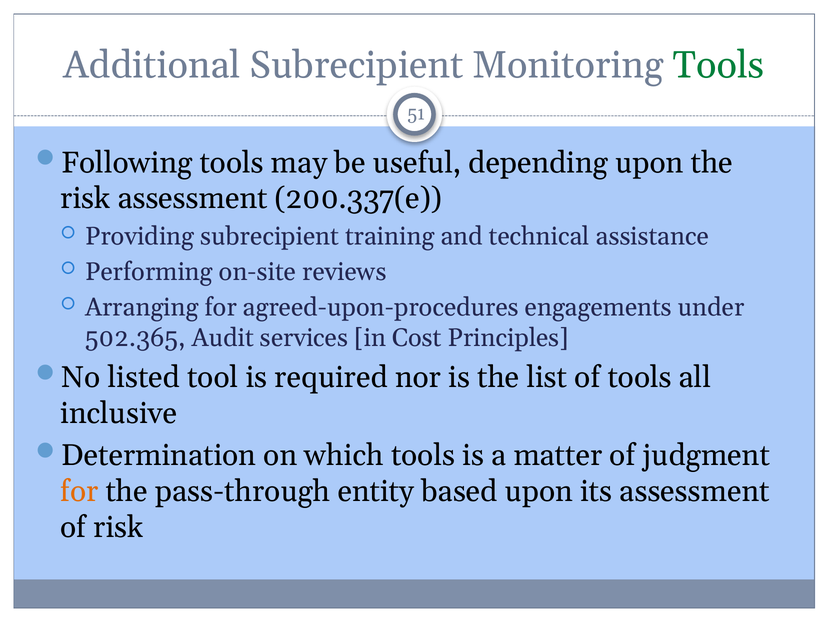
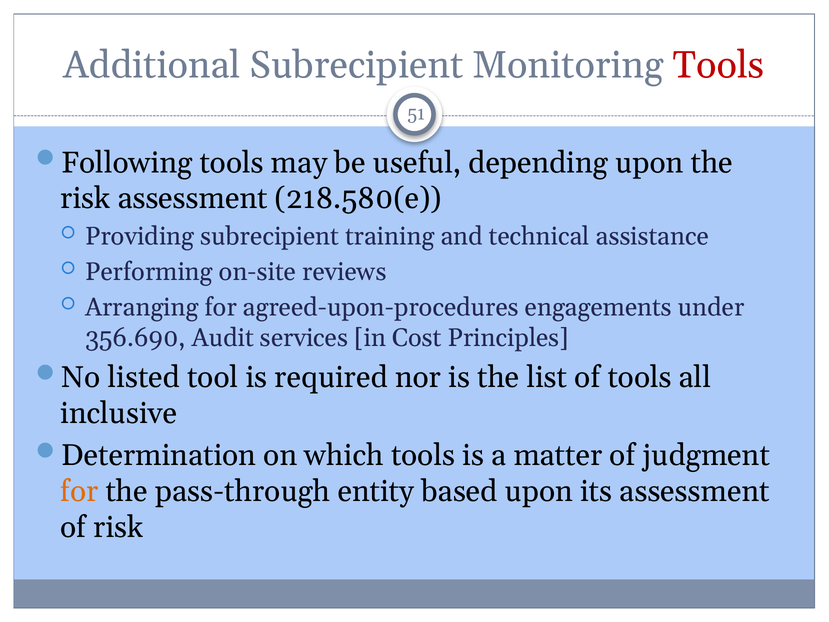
Tools at (719, 65) colour: green -> red
200.337(e: 200.337(e -> 218.580(e
502.365: 502.365 -> 356.690
